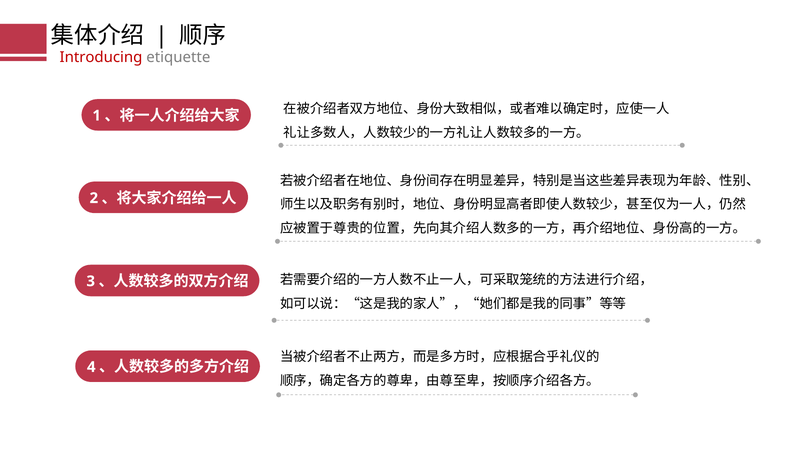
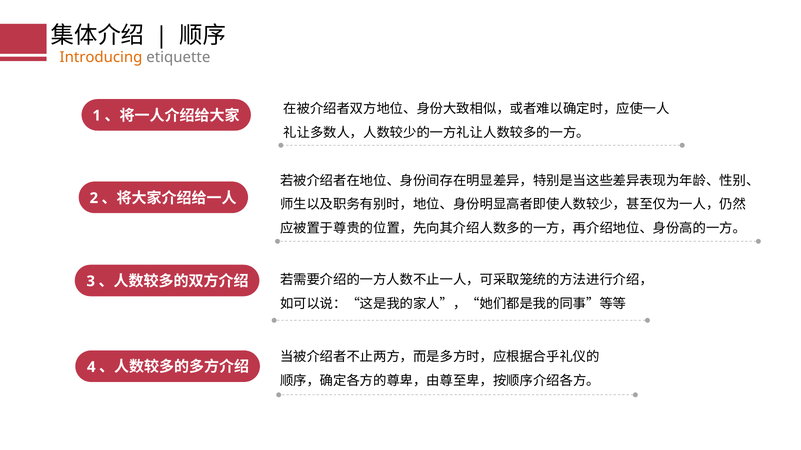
Introducing colour: red -> orange
